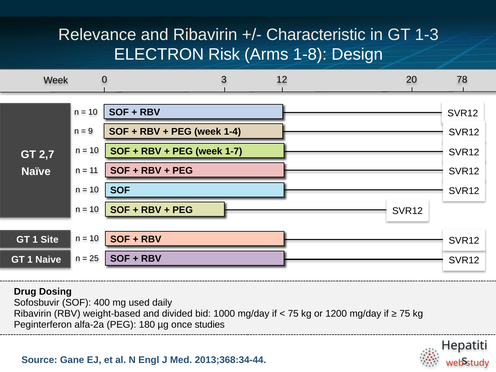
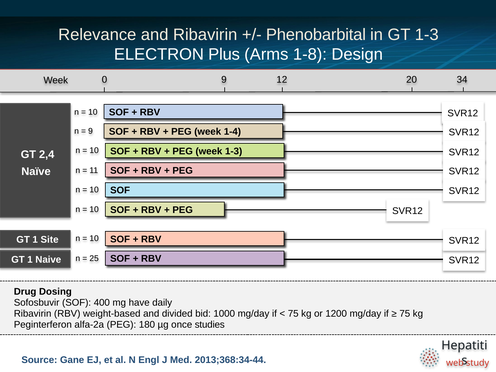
Characteristic: Characteristic -> Phenobarbital
Risk: Risk -> Plus
78: 78 -> 34
Week 3: 3 -> 9
week 1-7: 1-7 -> 1-3
2,7: 2,7 -> 2,4
used: used -> have
